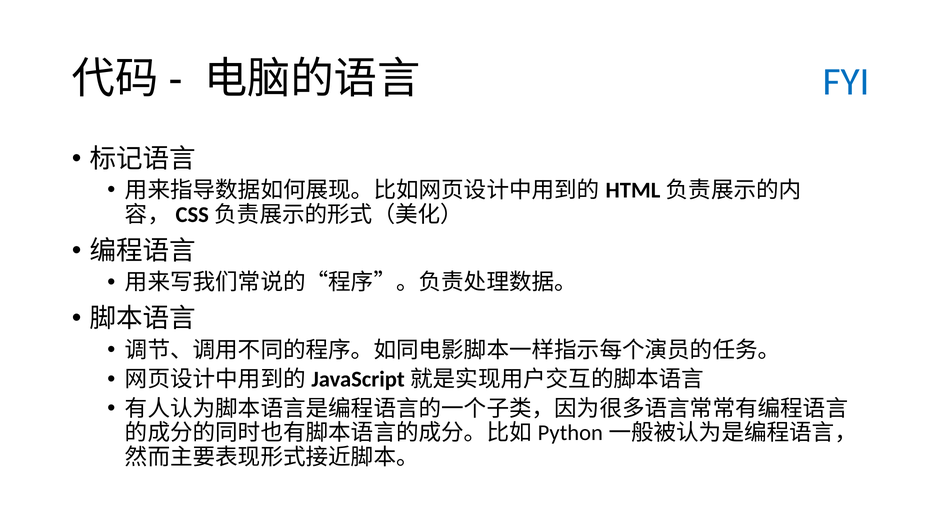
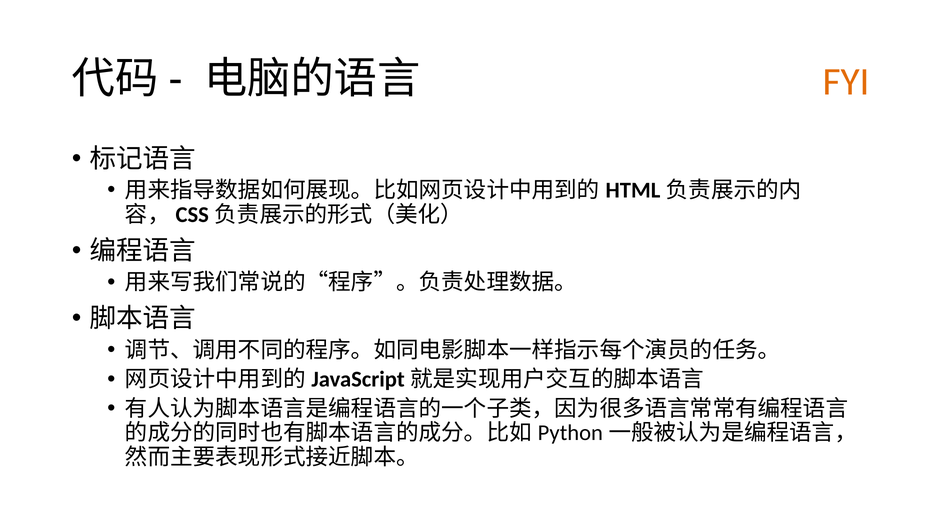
FYI colour: blue -> orange
